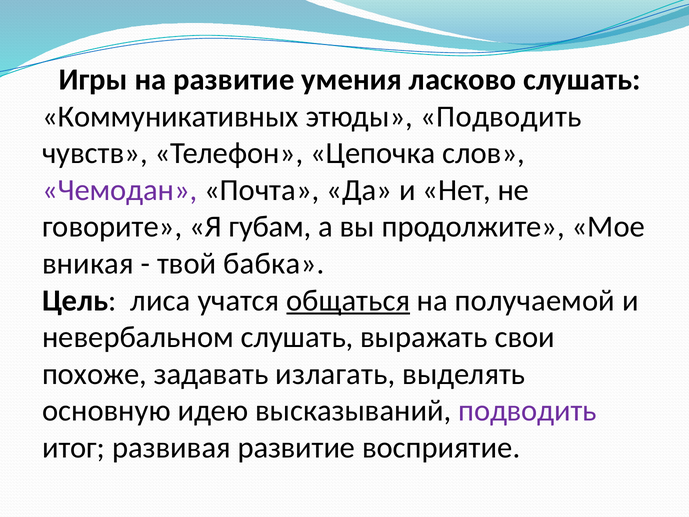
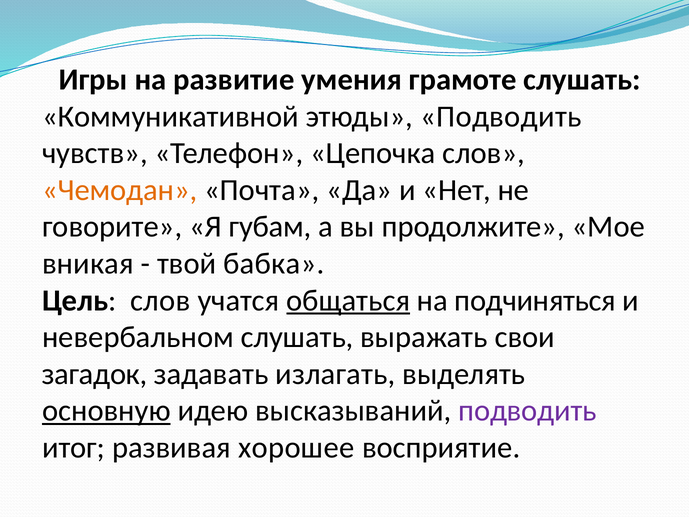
ласково: ласково -> грамоте
Коммуникативных: Коммуникативных -> Коммуникативной
Чемодан colour: purple -> orange
Цель лиса: лиса -> слов
получаемой: получаемой -> подчиняться
похоже: похоже -> загадок
основную underline: none -> present
развивая развитие: развитие -> хорошее
